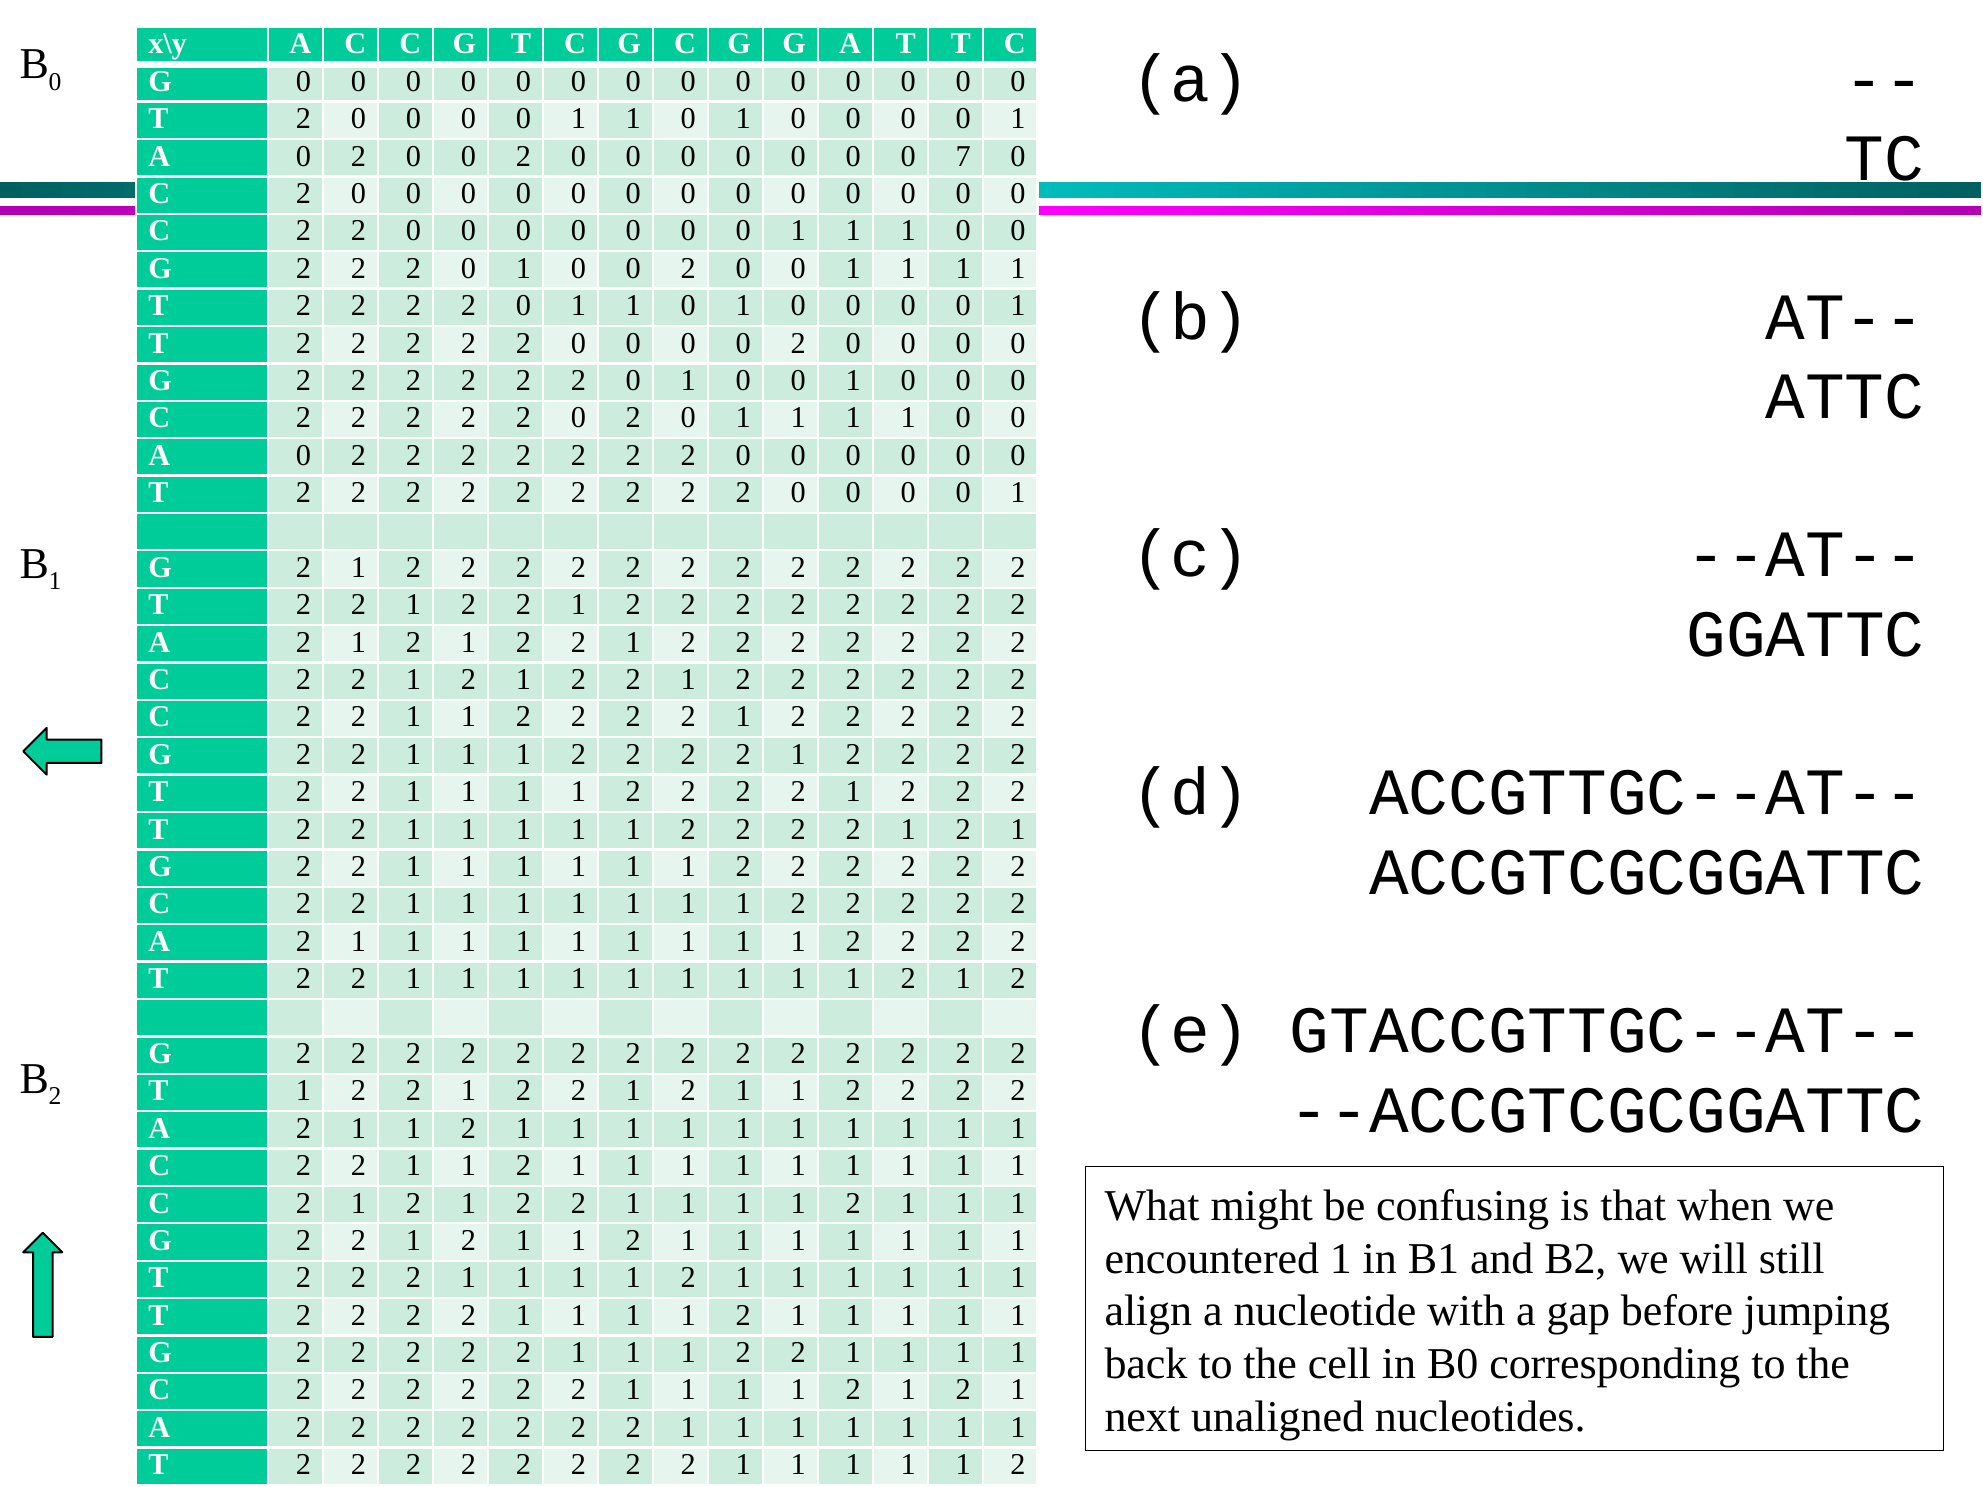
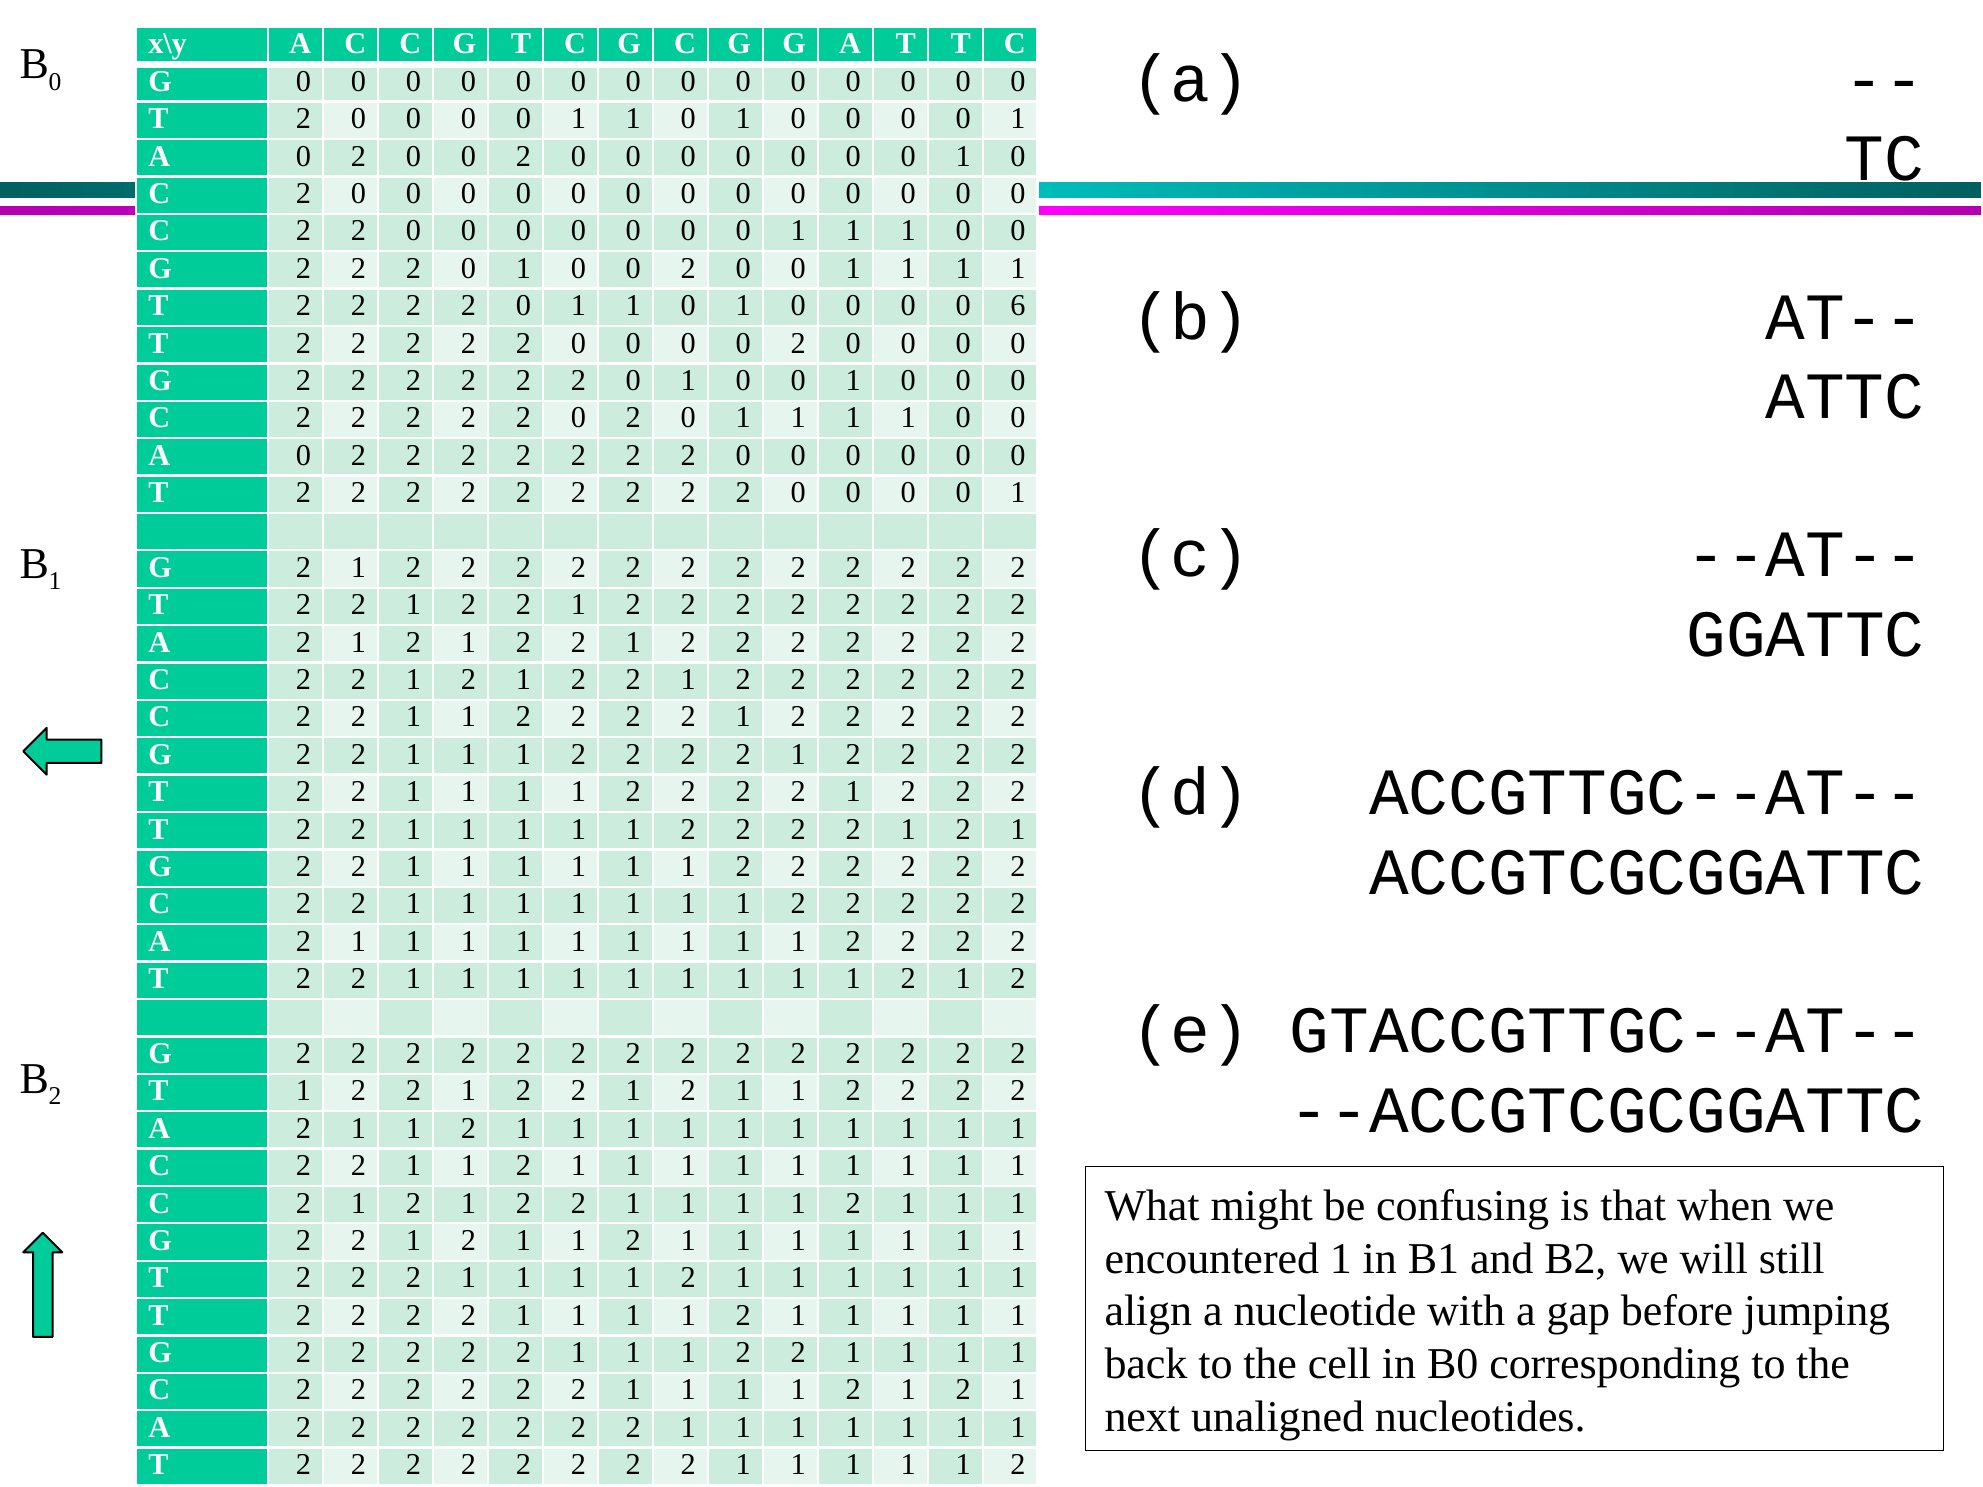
7 at (963, 156): 7 -> 1
1 at (1018, 306): 1 -> 6
